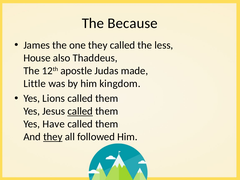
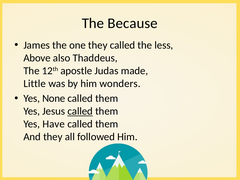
House: House -> Above
kingdom: kingdom -> wonders
Lions: Lions -> None
they at (53, 137) underline: present -> none
